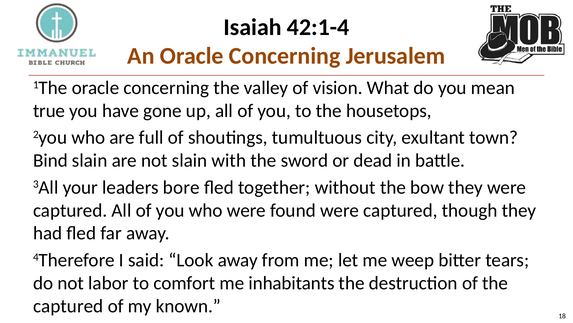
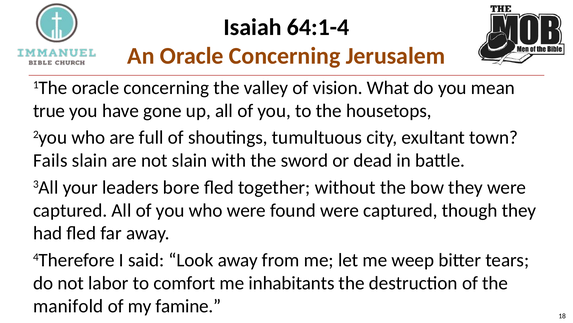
42:1-4: 42:1-4 -> 64:1-4
Bind: Bind -> Fails
captured at (68, 305): captured -> manifold
known: known -> famine
